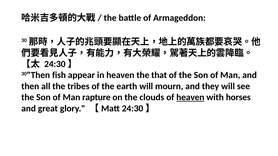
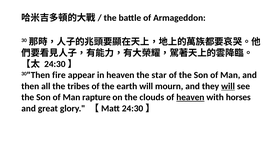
fish: fish -> fire
that: that -> star
will at (228, 86) underline: none -> present
